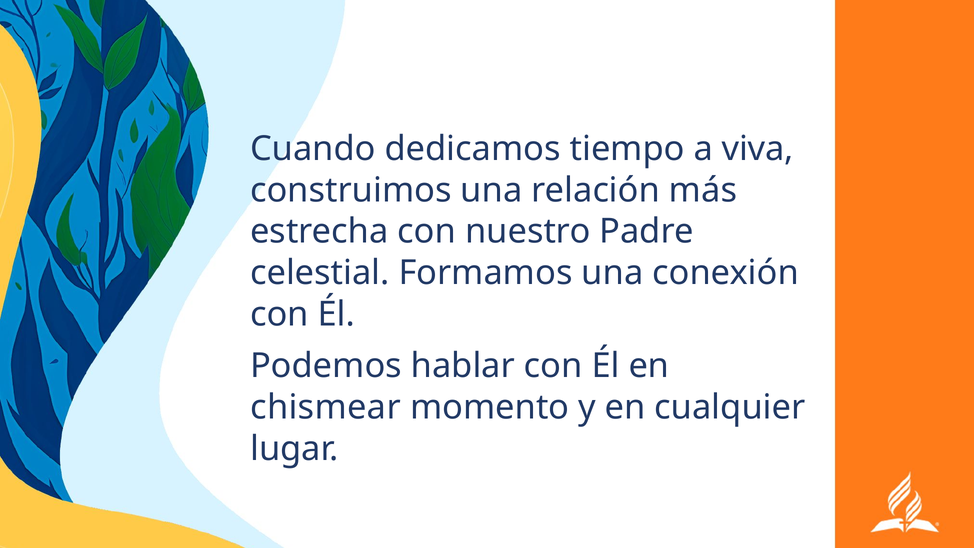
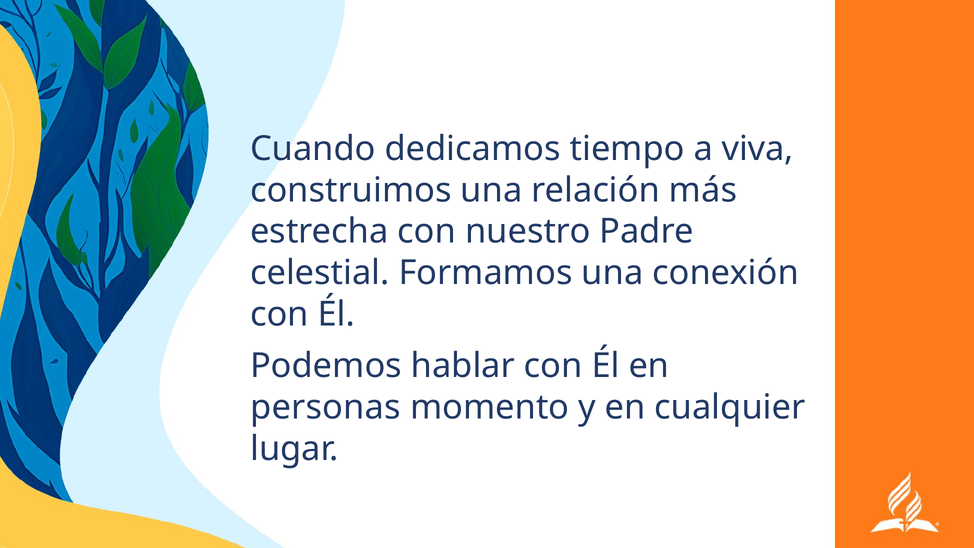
chismear: chismear -> personas
